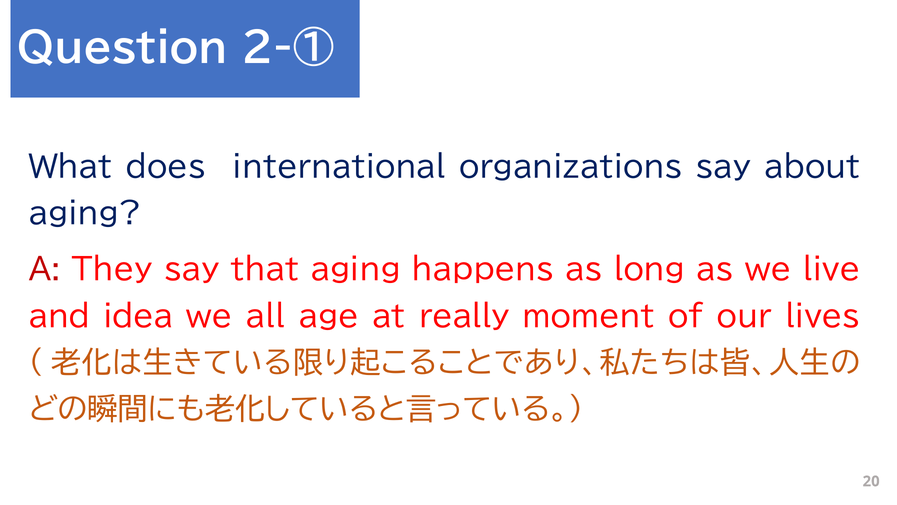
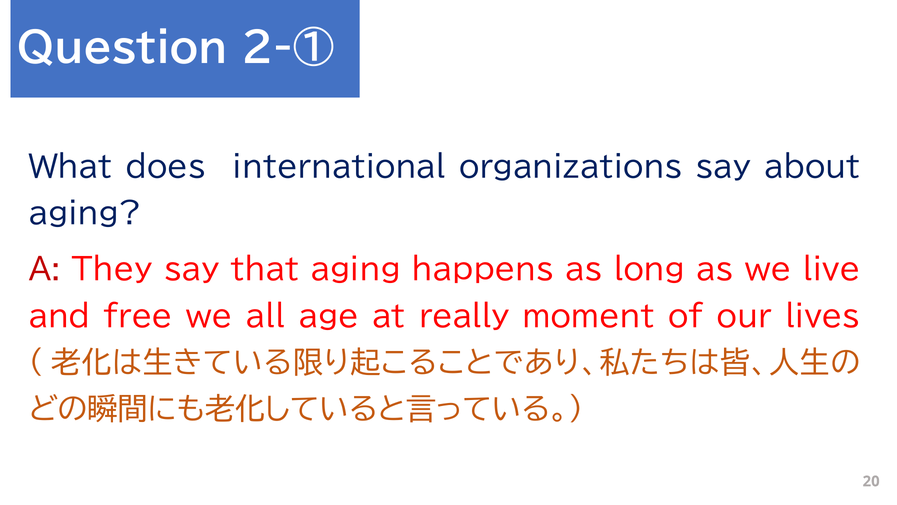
idea: idea -> free
